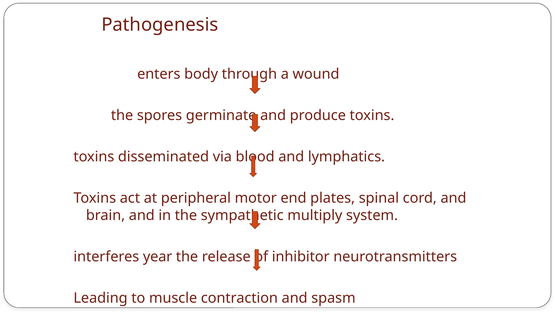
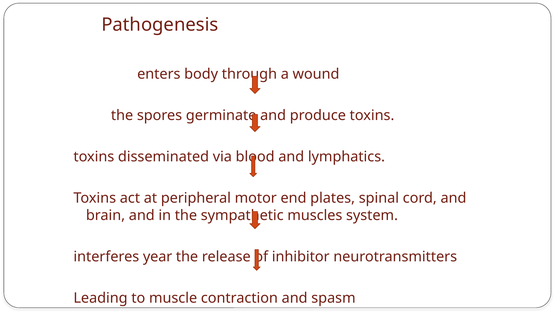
multiply: multiply -> muscles
